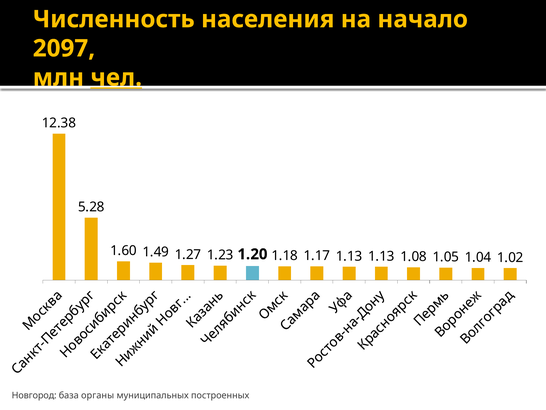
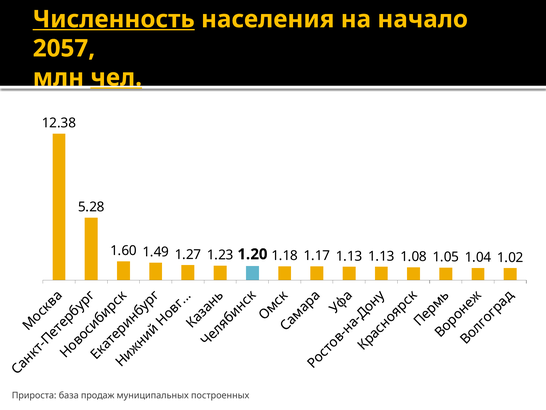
Численность underline: none -> present
2097: 2097 -> 2057
Новгород: Новгород -> Прироста
органы: органы -> продаж
